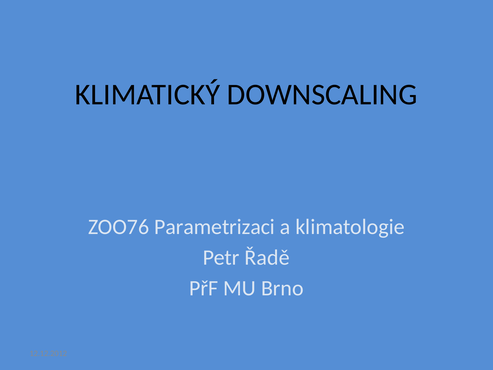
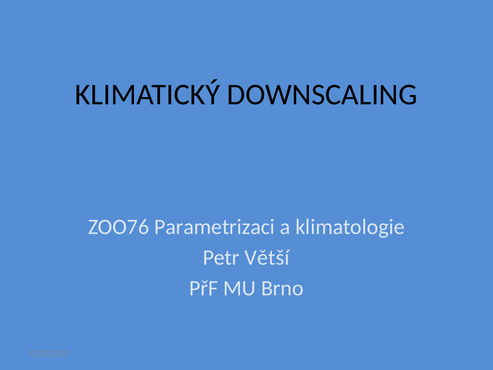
Řadě: Řadě -> Větší
